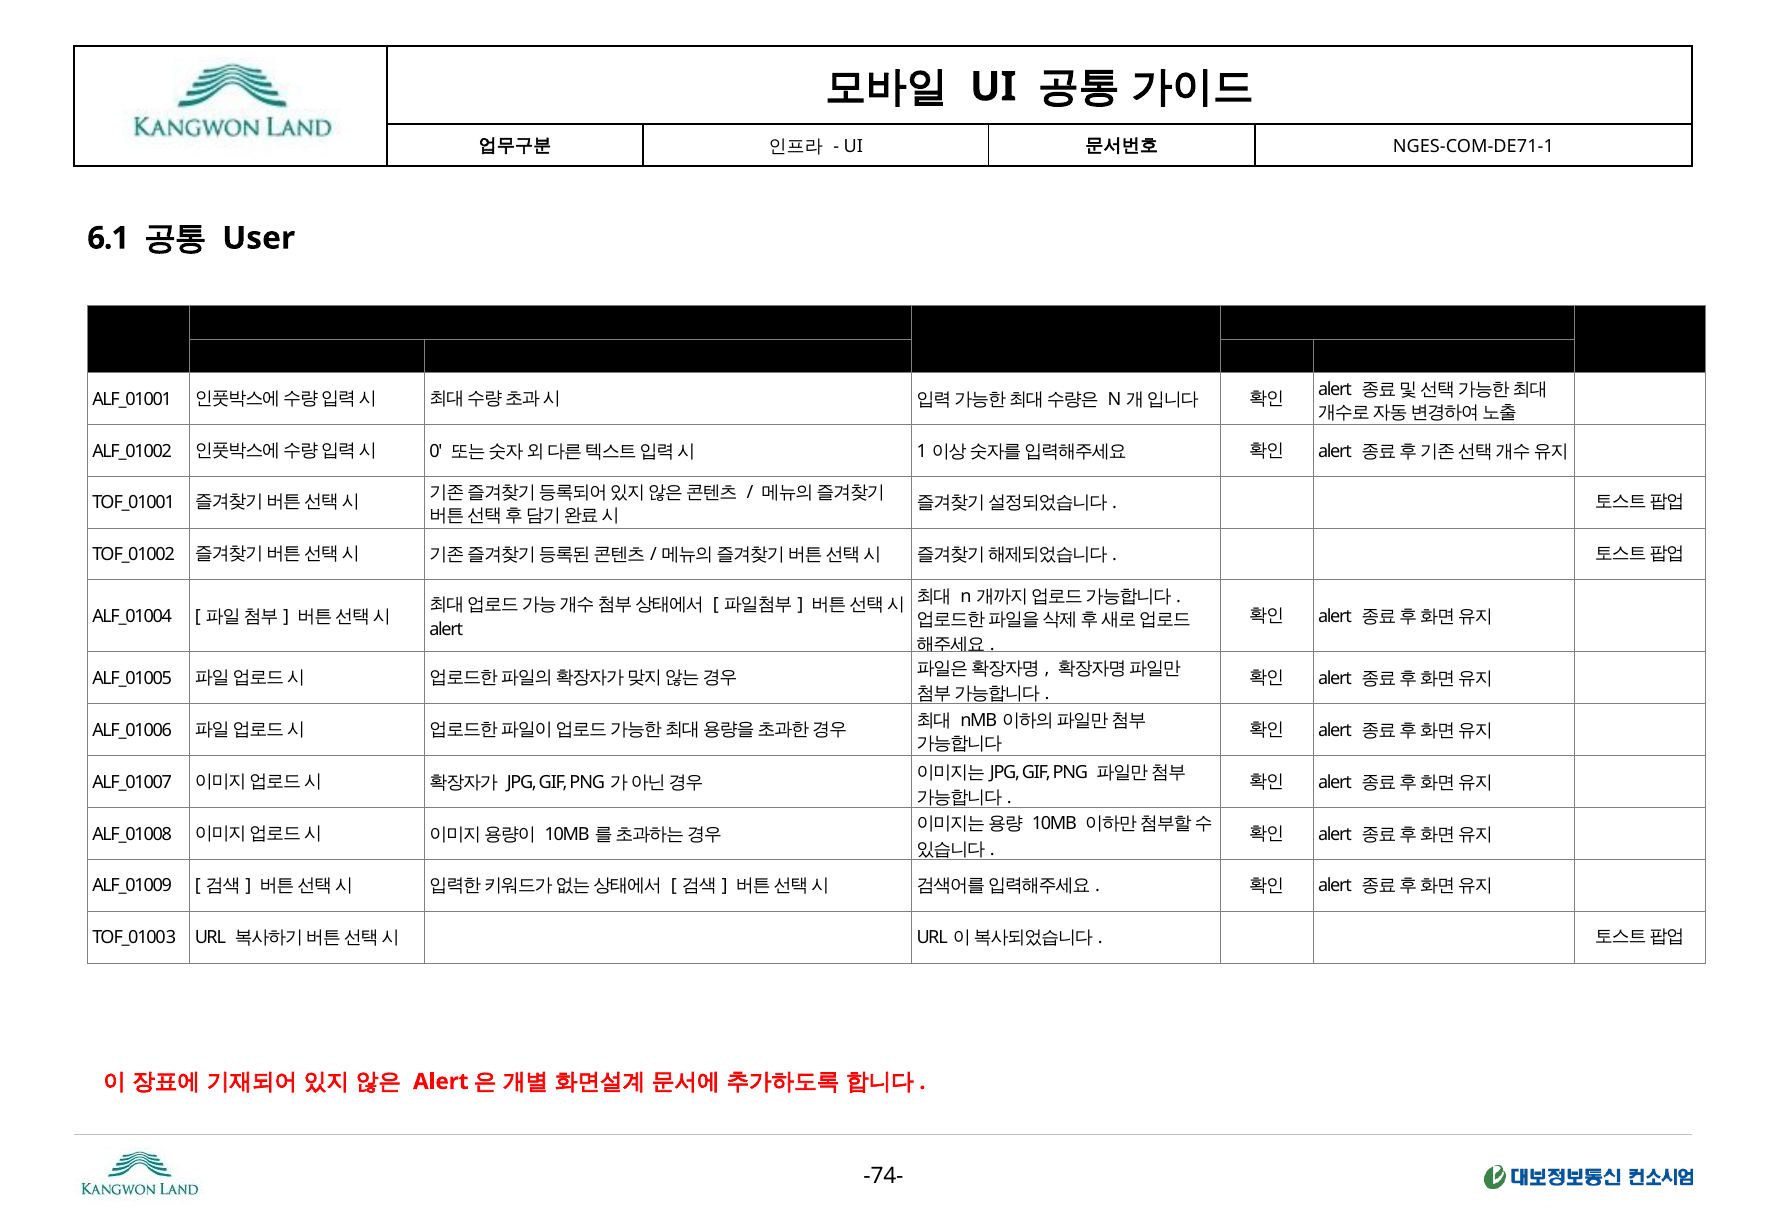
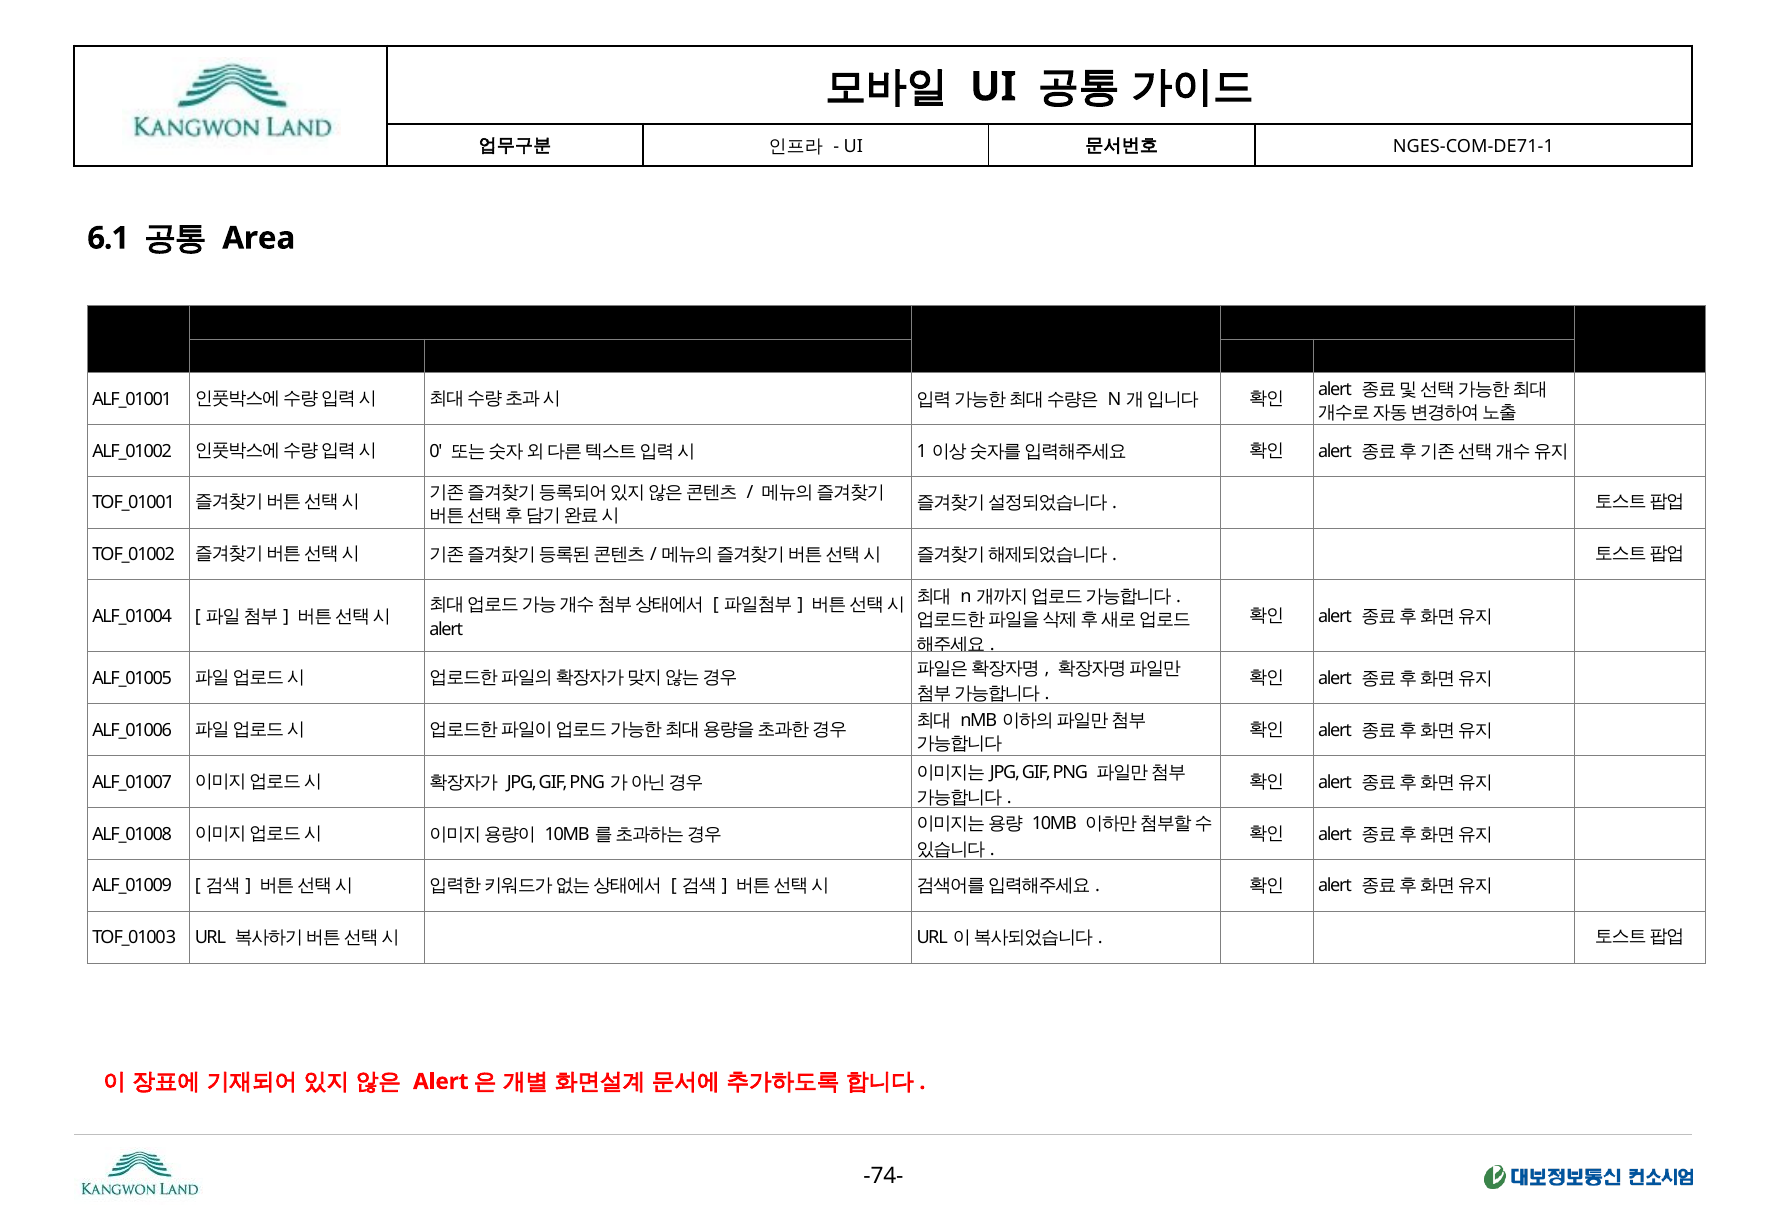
User: User -> Area
